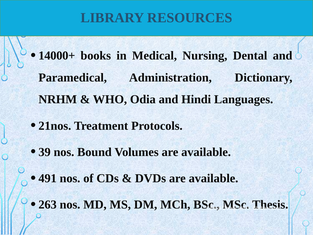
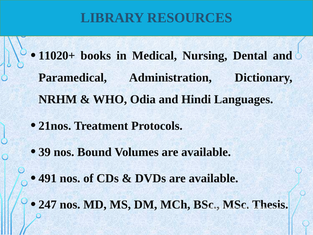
14000+: 14000+ -> 11020+
263: 263 -> 247
